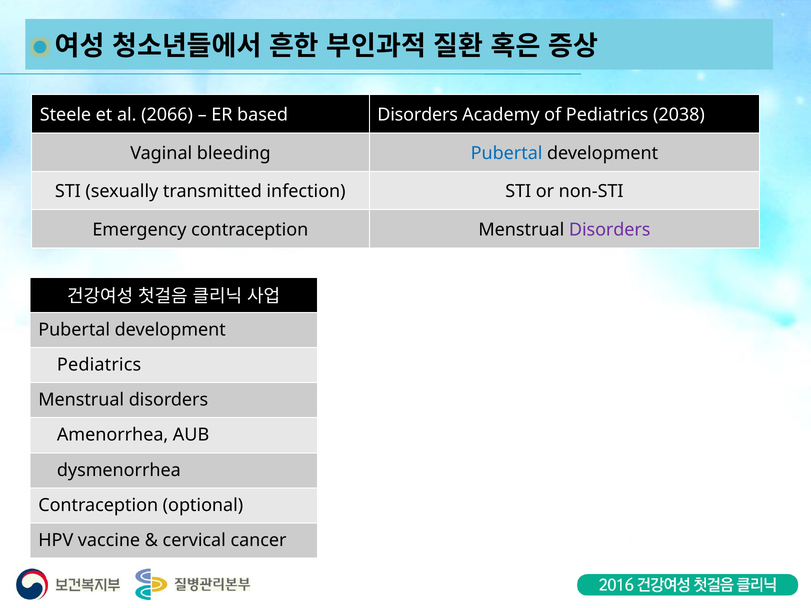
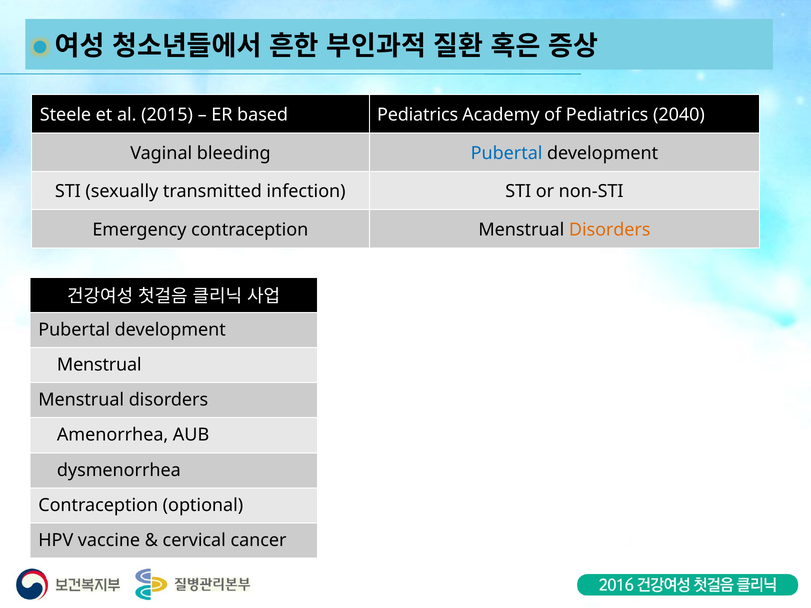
2066: 2066 -> 2015
based Disorders: Disorders -> Pediatrics
2038: 2038 -> 2040
Disorders at (610, 230) colour: purple -> orange
Pediatrics at (99, 365): Pediatrics -> Menstrual
